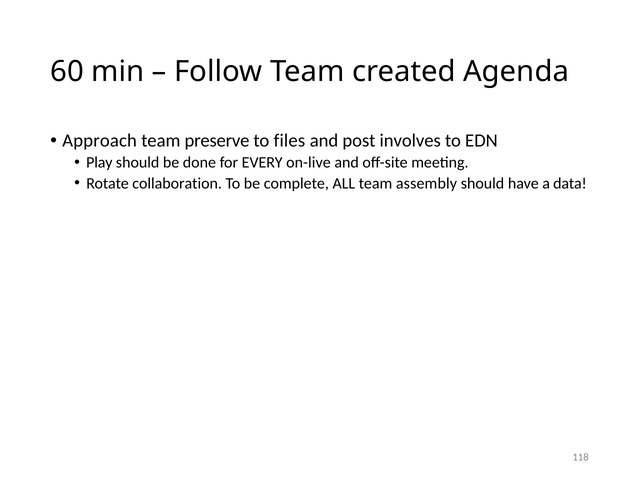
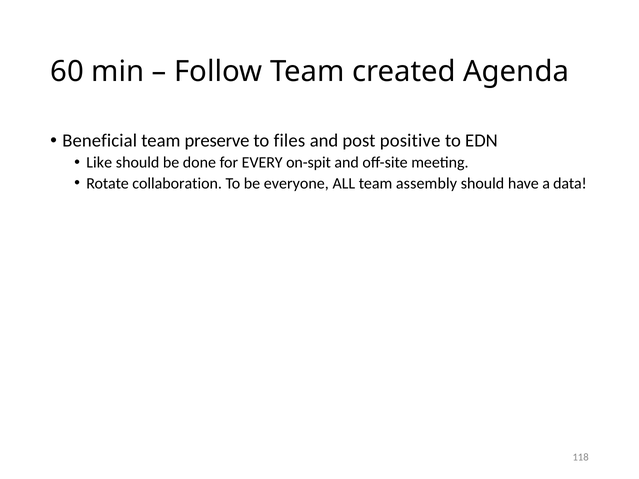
Approach: Approach -> Beneficial
involves: involves -> positive
Play: Play -> Like
on-live: on-live -> on-spit
complete: complete -> everyone
